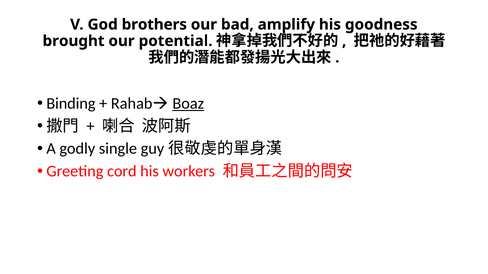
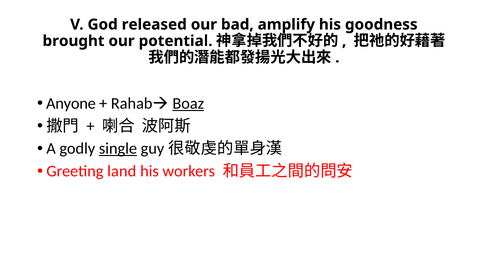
brothers: brothers -> released
Binding: Binding -> Anyone
single underline: none -> present
cord: cord -> land
